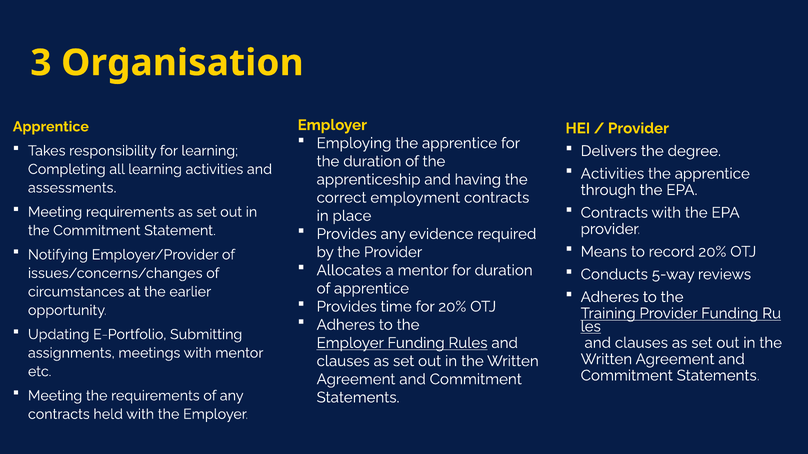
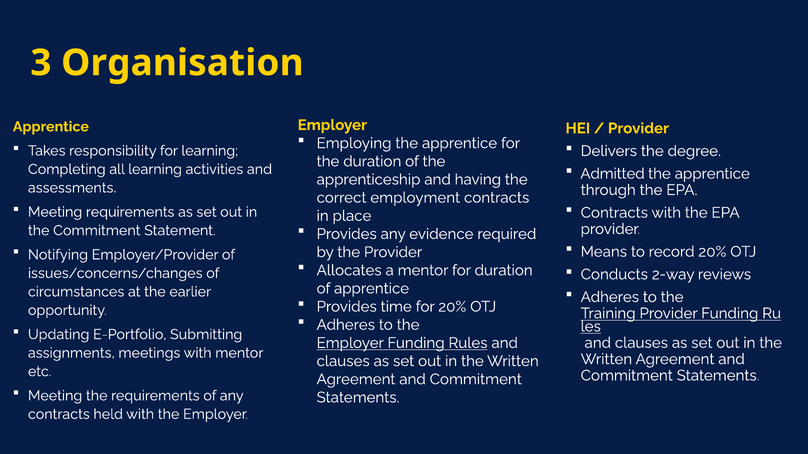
Activities at (612, 174): Activities -> Admitted
5-way: 5-way -> 2-way
